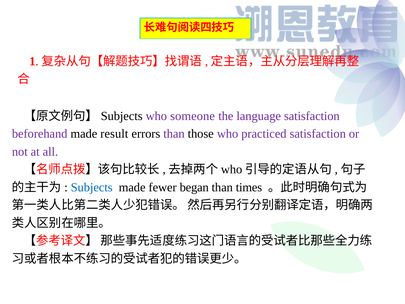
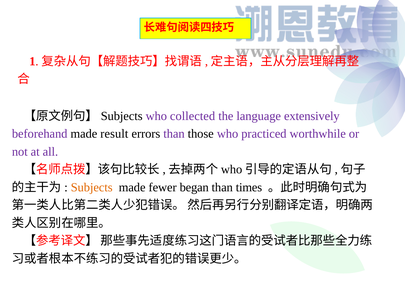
someone: someone -> collected
language satisfaction: satisfaction -> extensively
practiced satisfaction: satisfaction -> worthwhile
Subjects colour: blue -> orange
